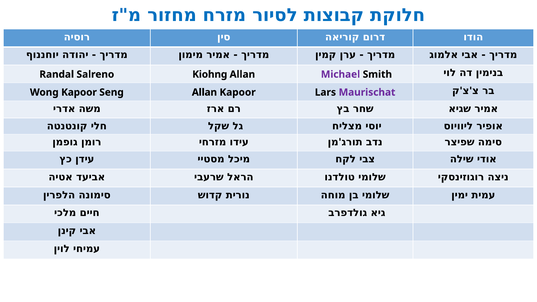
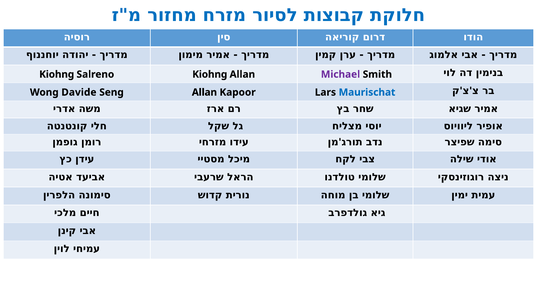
Randal at (57, 74): Randal -> Kiohng
Wong Kapoor: Kapoor -> Davide
Maurischat colour: purple -> blue
